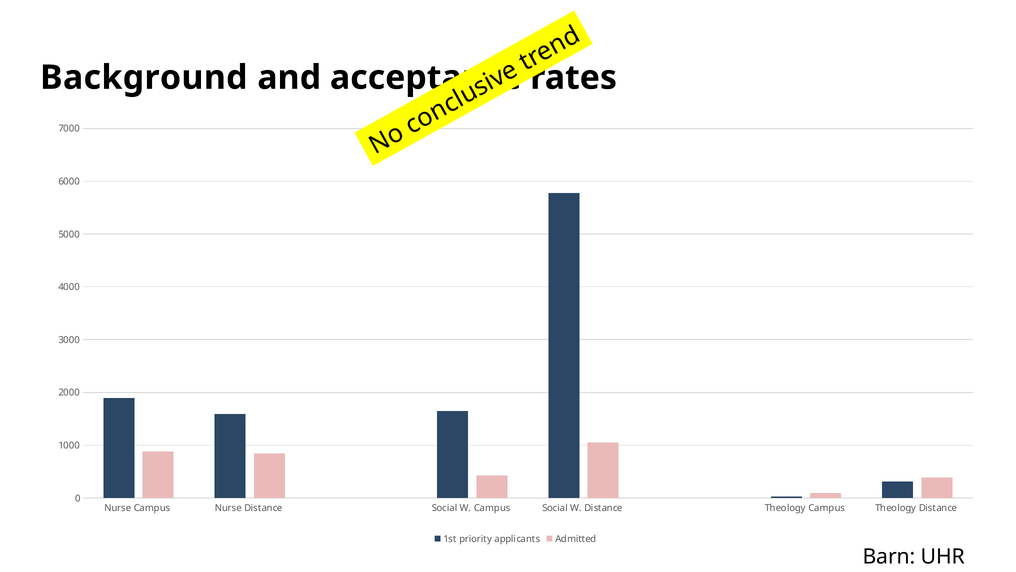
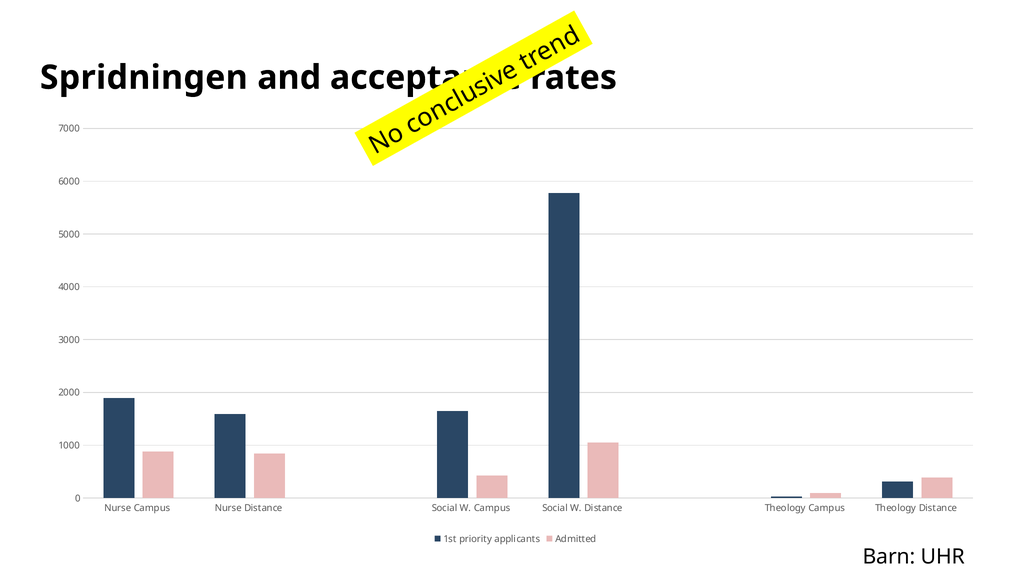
Background: Background -> Spridningen
